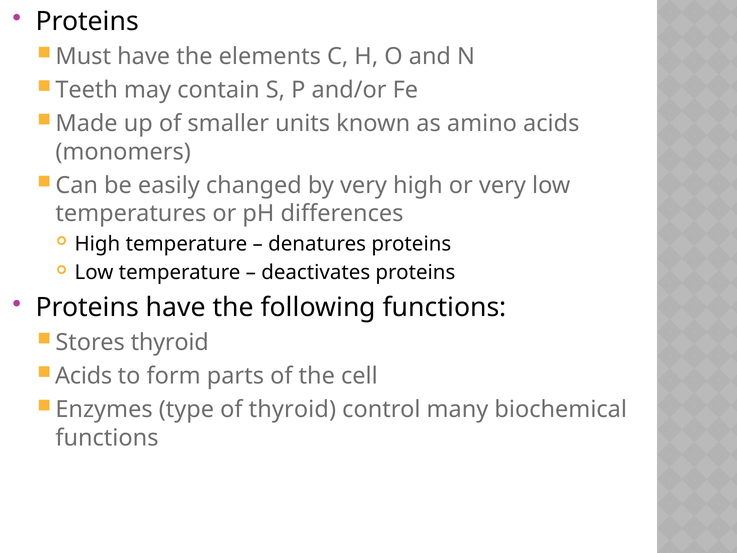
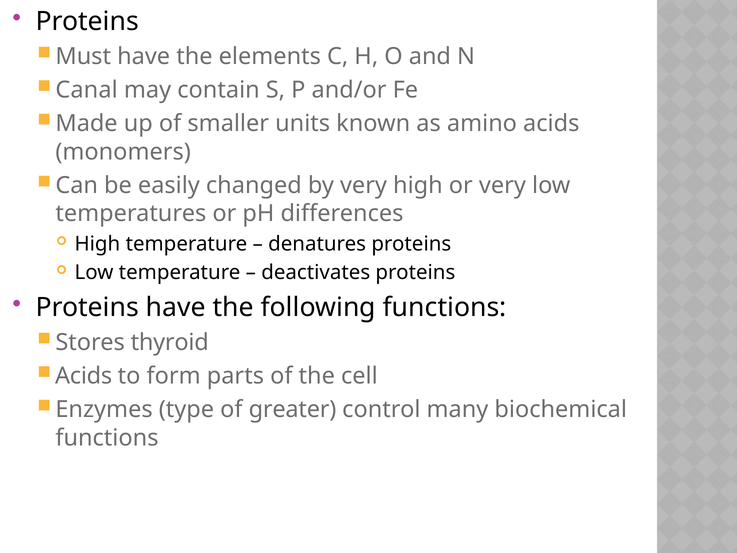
Teeth: Teeth -> Canal
of thyroid: thyroid -> greater
